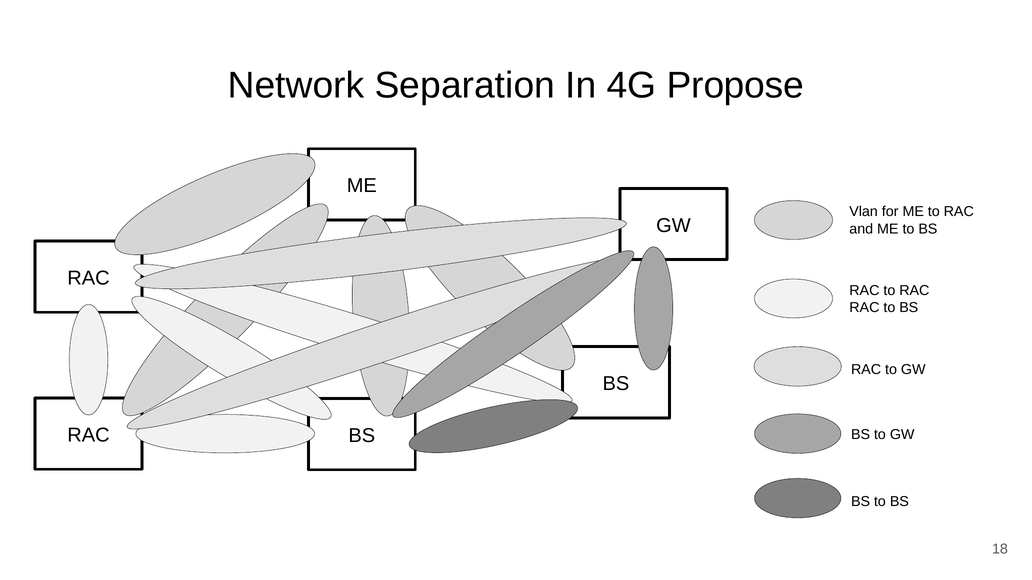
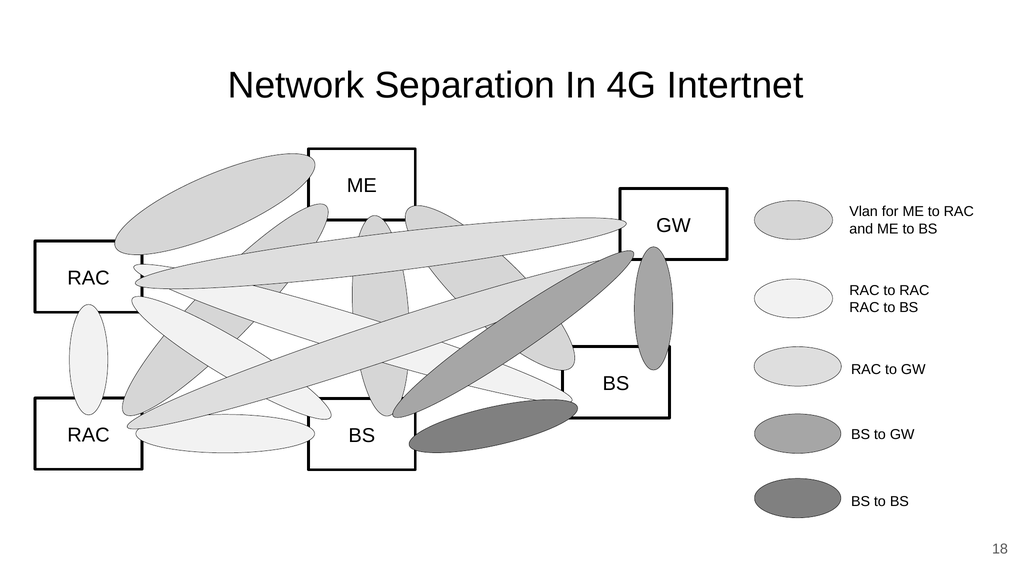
Propose: Propose -> Intertnet
